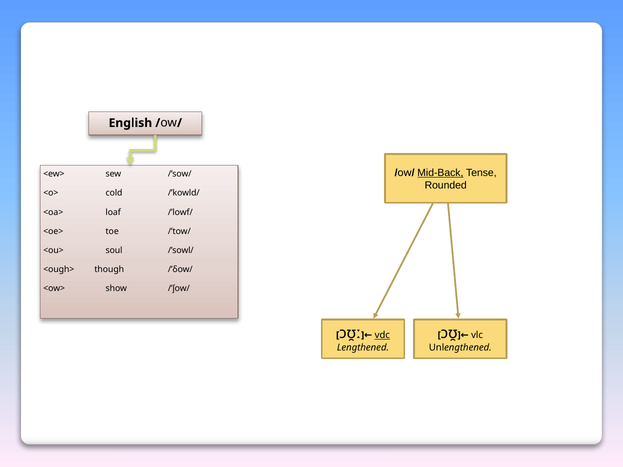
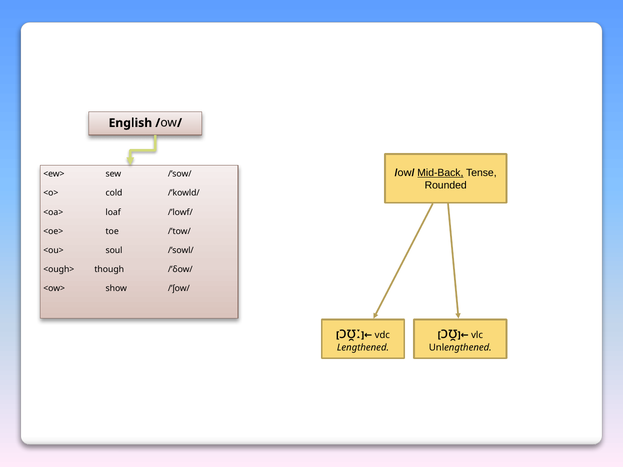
vdc underline: present -> none
